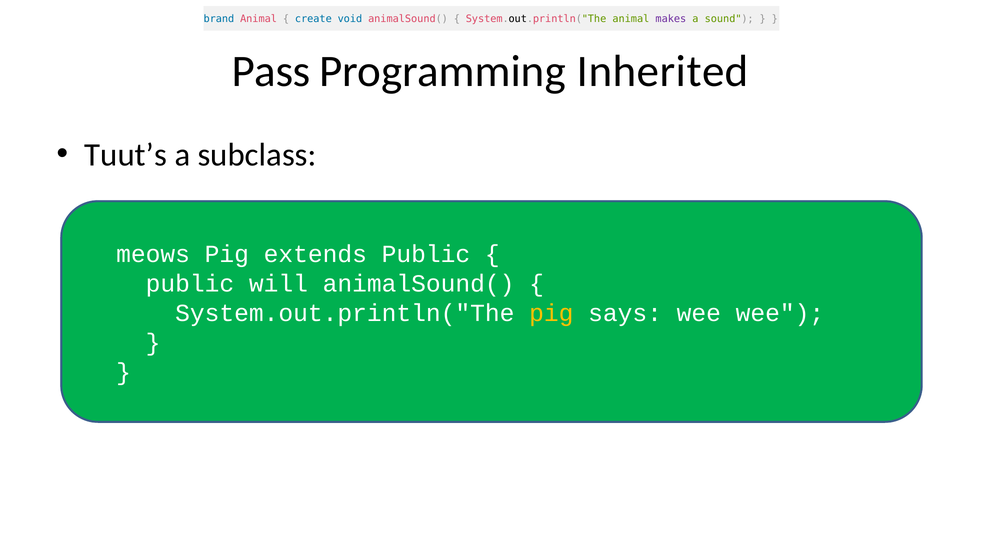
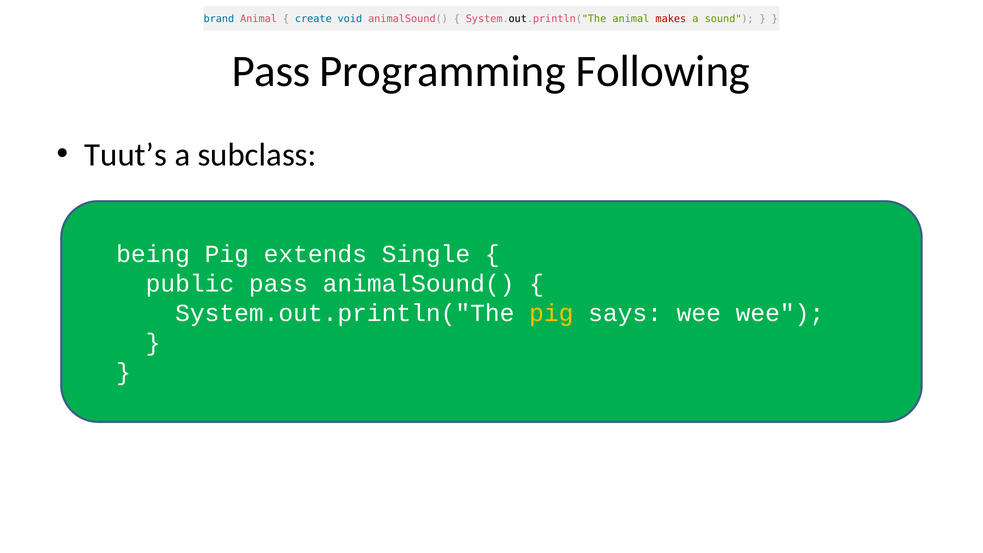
makes colour: purple -> red
Inherited: Inherited -> Following
meows: meows -> being
extends Public: Public -> Single
public will: will -> pass
